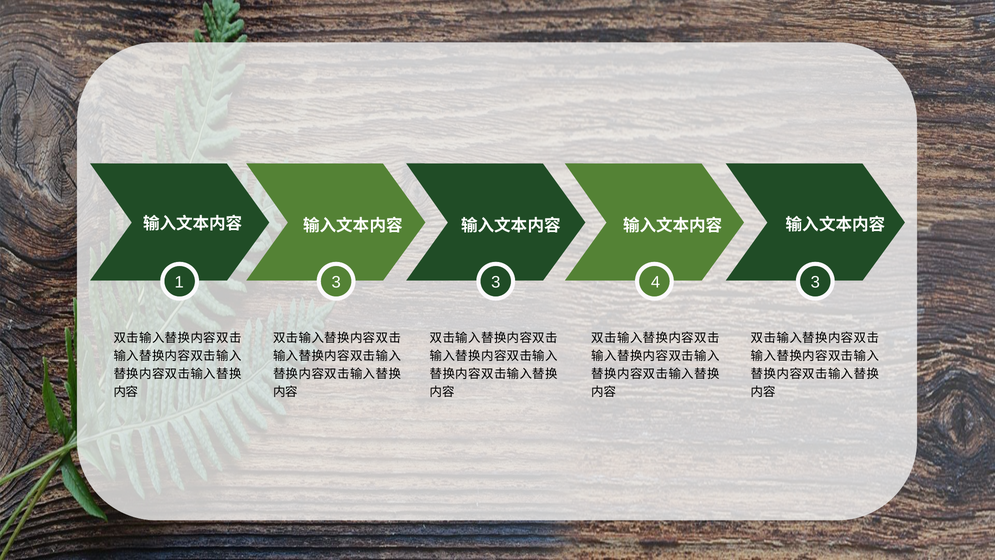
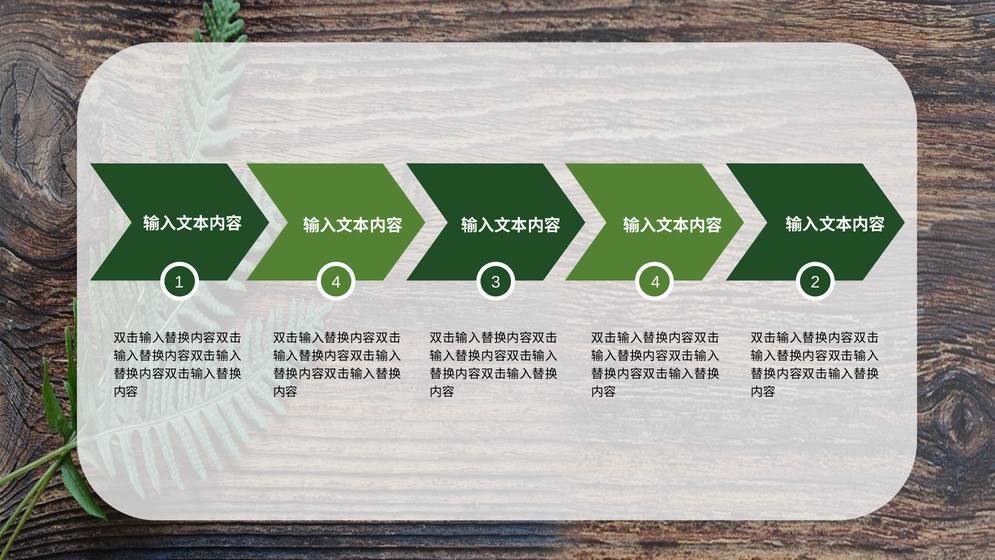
1 3: 3 -> 4
4 3: 3 -> 2
